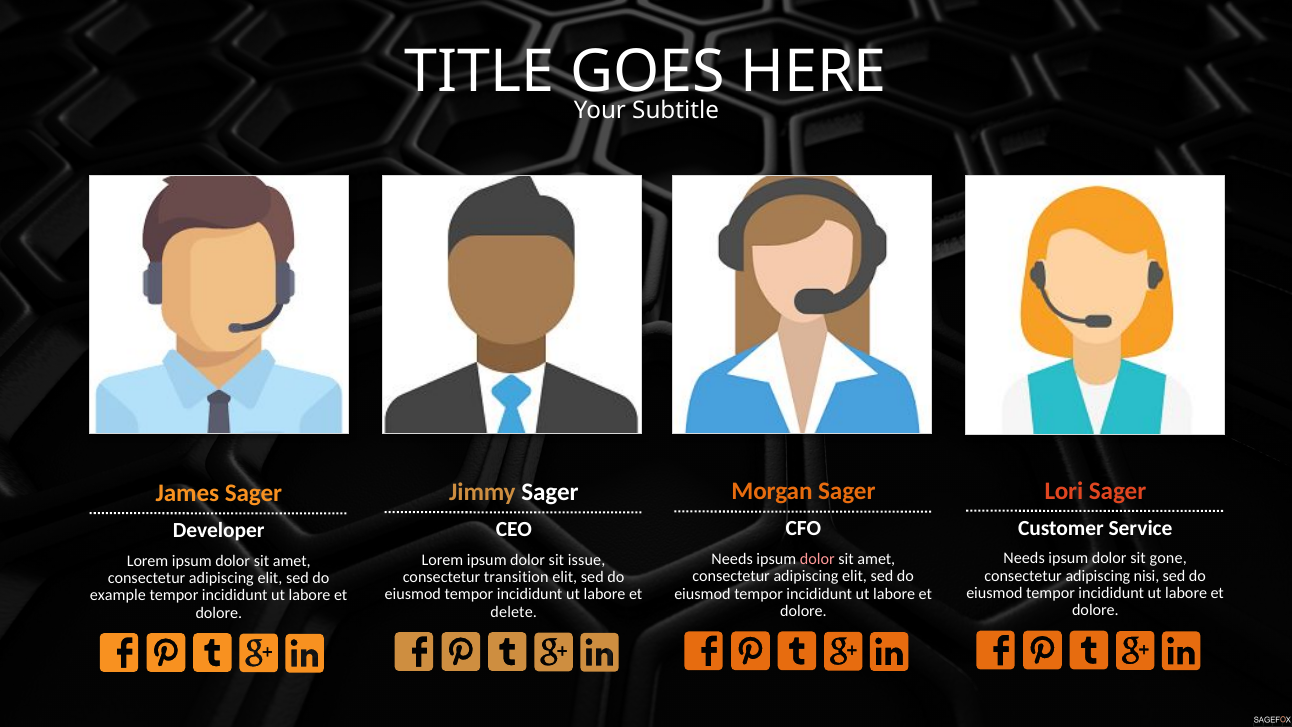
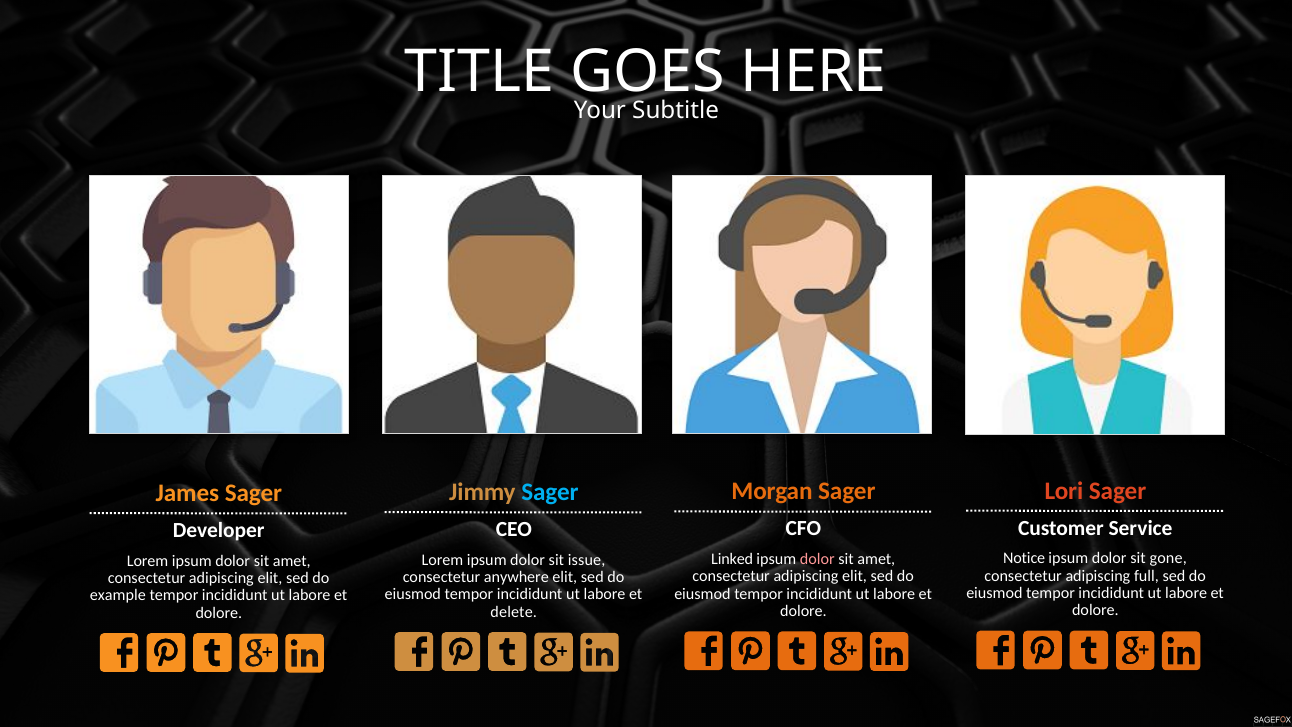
Sager at (550, 492) colour: white -> light blue
Needs at (1024, 558): Needs -> Notice
Needs at (732, 559): Needs -> Linked
nisi: nisi -> full
transition: transition -> anywhere
